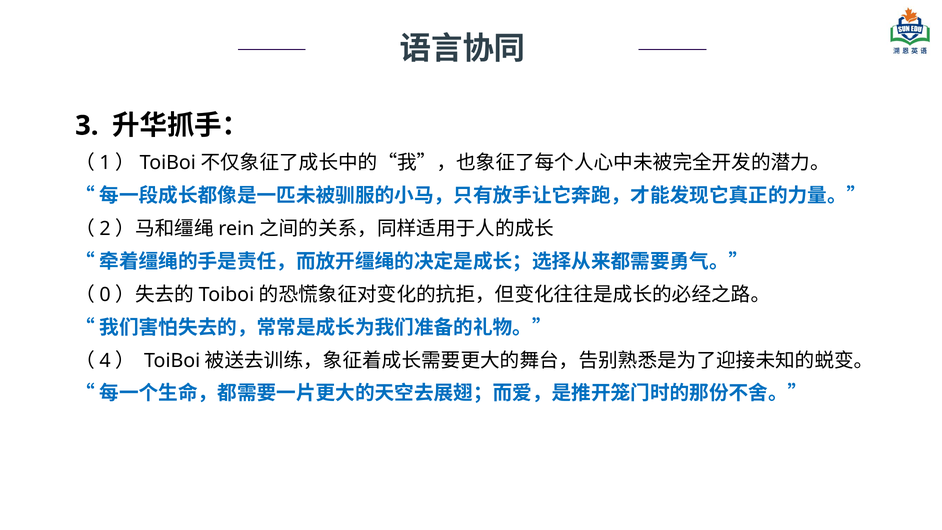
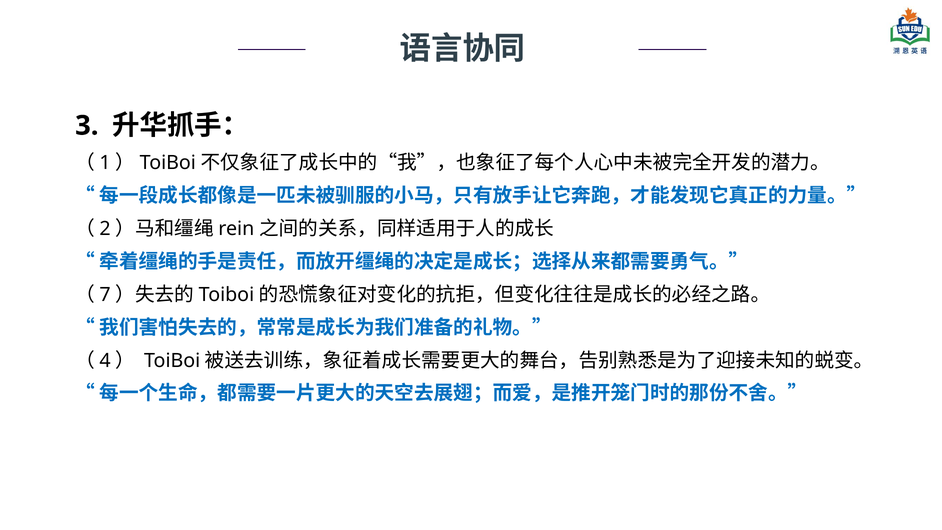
0: 0 -> 7
